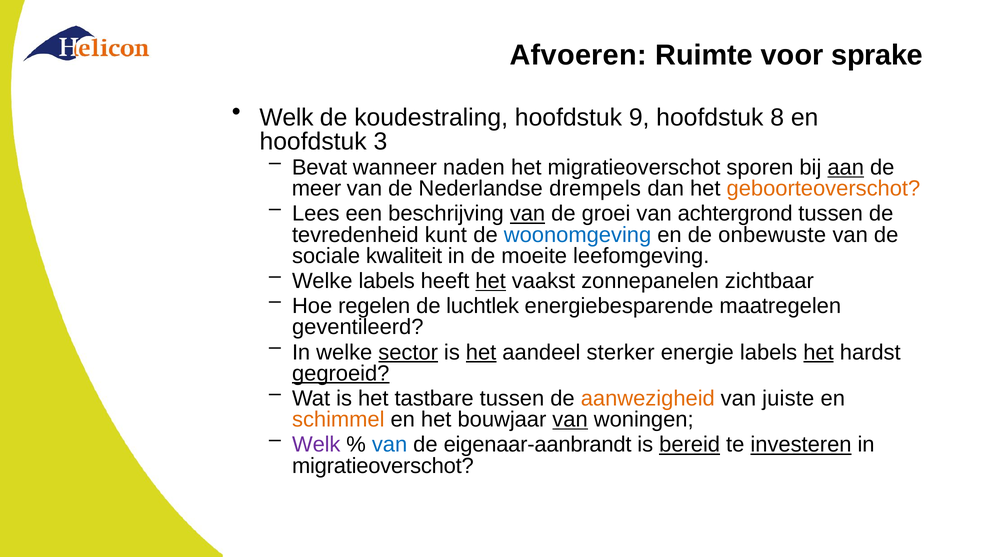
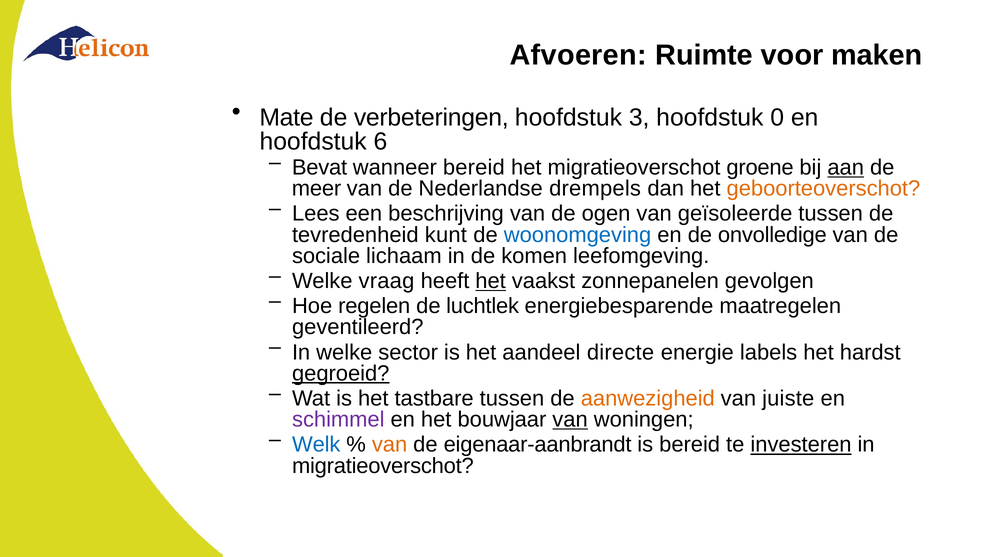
sprake: sprake -> maken
Welk at (286, 118): Welk -> Mate
koudestraling: koudestraling -> verbeteringen
9: 9 -> 3
8: 8 -> 0
3: 3 -> 6
wanneer naden: naden -> bereid
sporen: sporen -> groene
van at (528, 213) underline: present -> none
groei: groei -> ogen
achtergrond: achtergrond -> geïsoleerde
onbewuste: onbewuste -> onvolledige
kwaliteit: kwaliteit -> lichaam
moeite: moeite -> komen
Welke labels: labels -> vraag
zichtbaar: zichtbaar -> gevolgen
sector underline: present -> none
het at (481, 352) underline: present -> none
sterker: sterker -> directe
het at (819, 352) underline: present -> none
schimmel colour: orange -> purple
Welk at (316, 444) colour: purple -> blue
van at (390, 444) colour: blue -> orange
bereid at (690, 444) underline: present -> none
